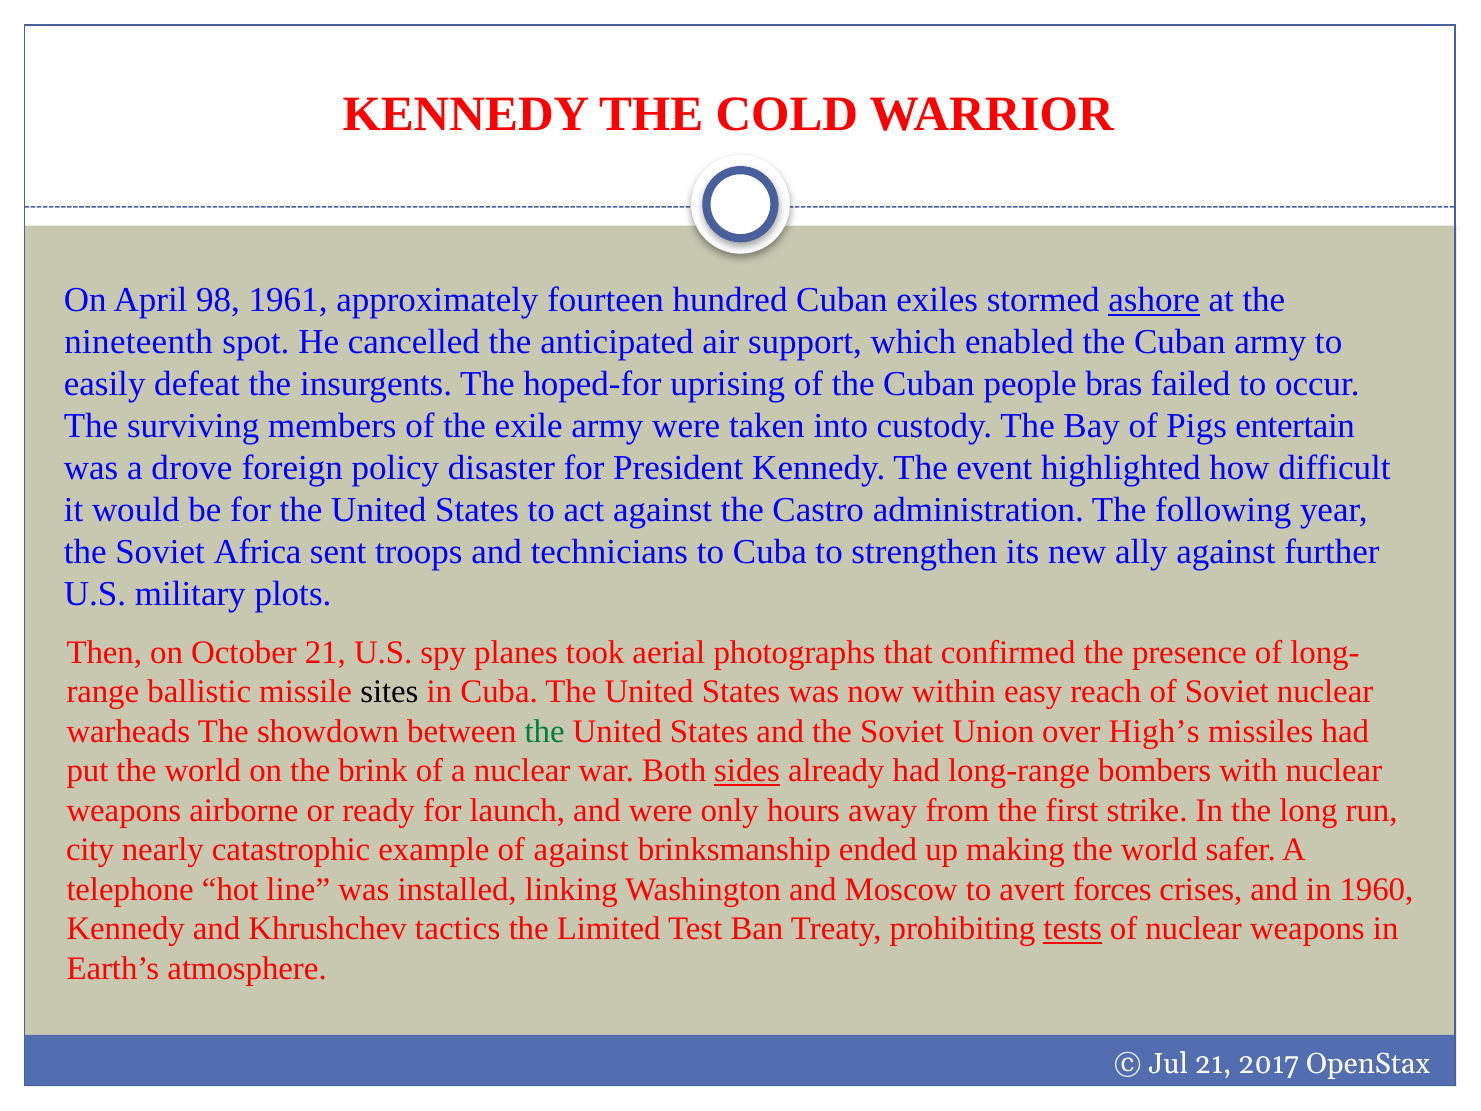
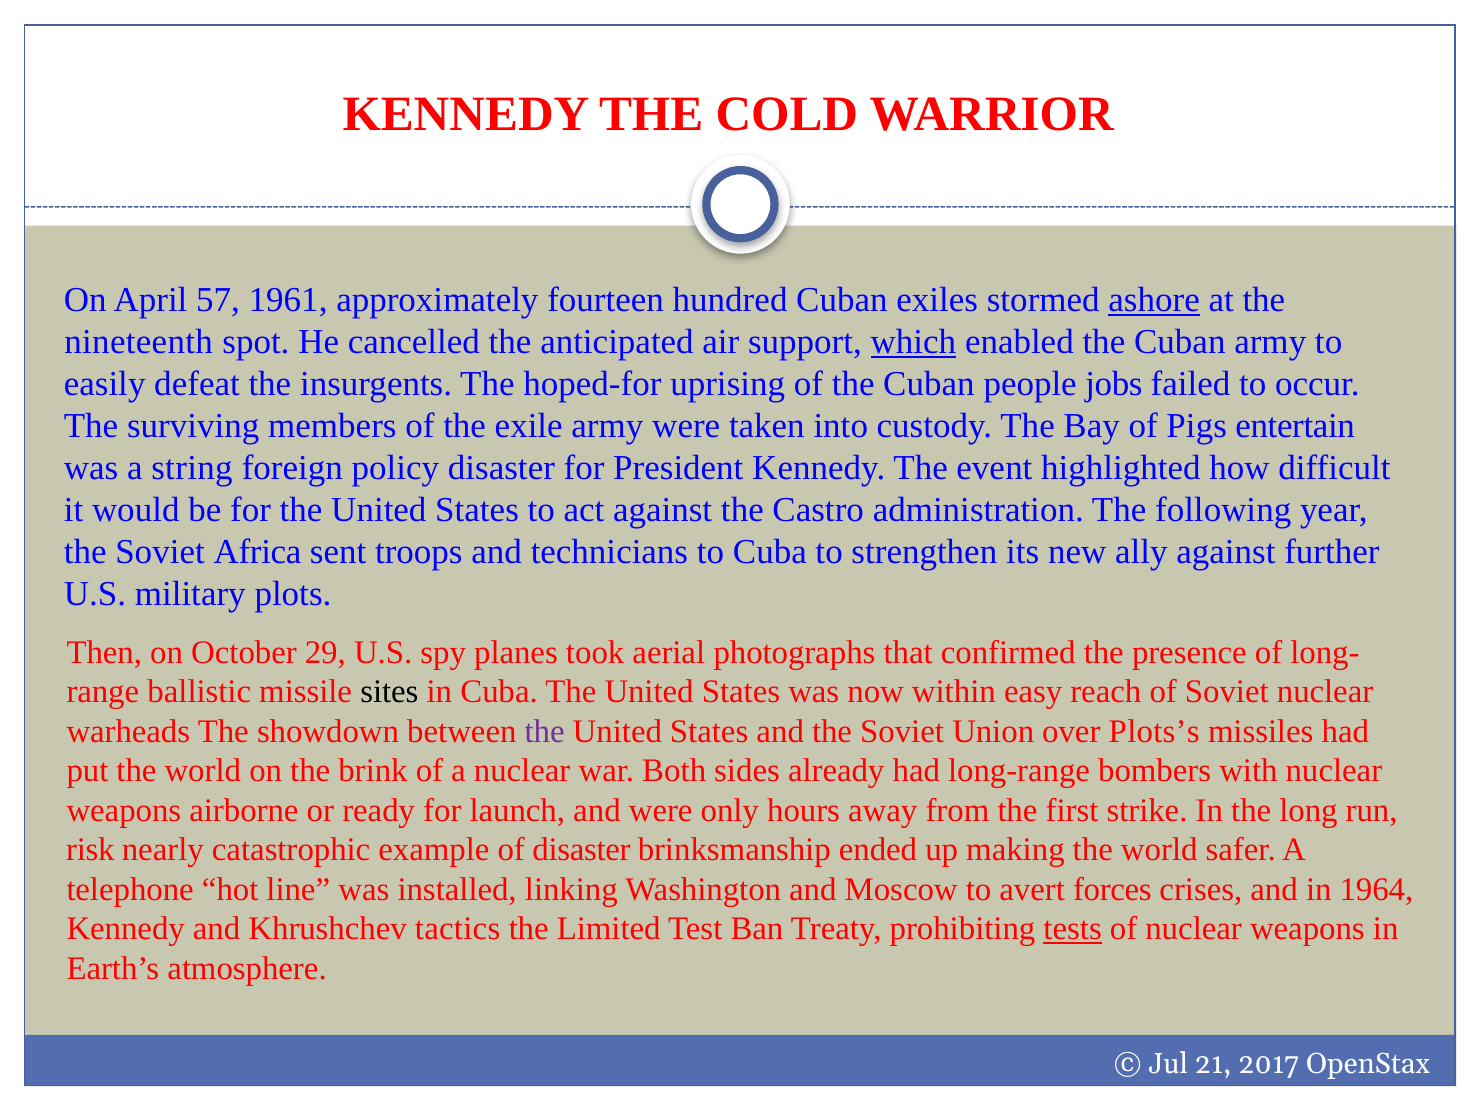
98: 98 -> 57
which underline: none -> present
bras: bras -> jobs
drove: drove -> string
October 21: 21 -> 29
the at (545, 731) colour: green -> purple
High’s: High’s -> Plots’s
sides underline: present -> none
city: city -> risk
of against: against -> disaster
1960: 1960 -> 1964
